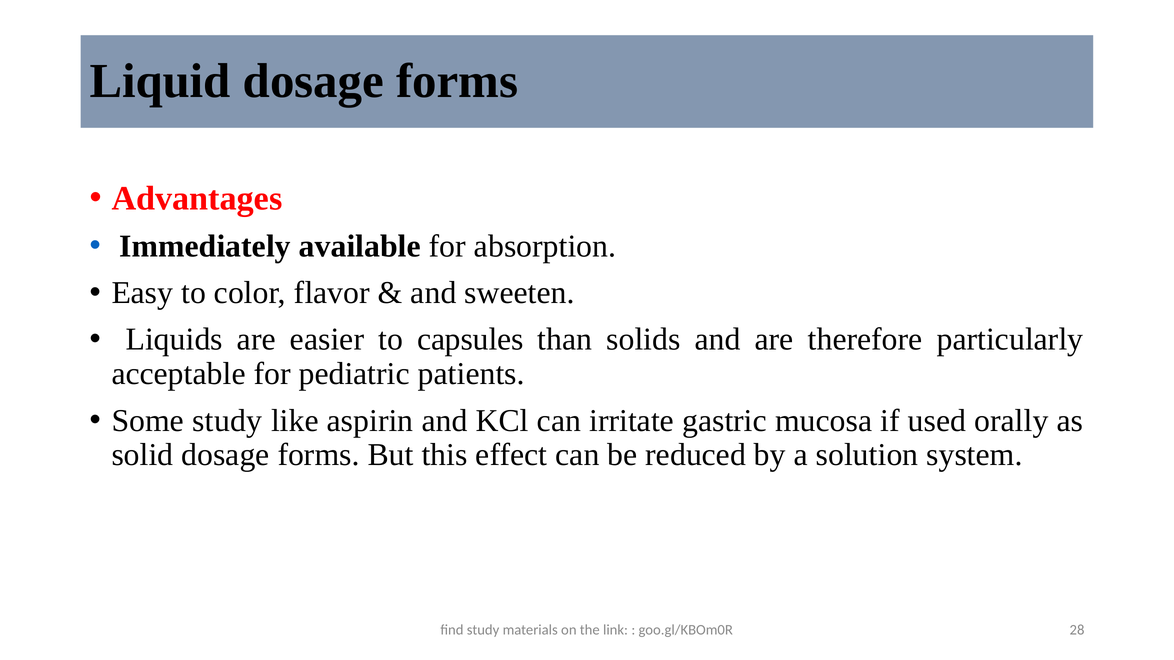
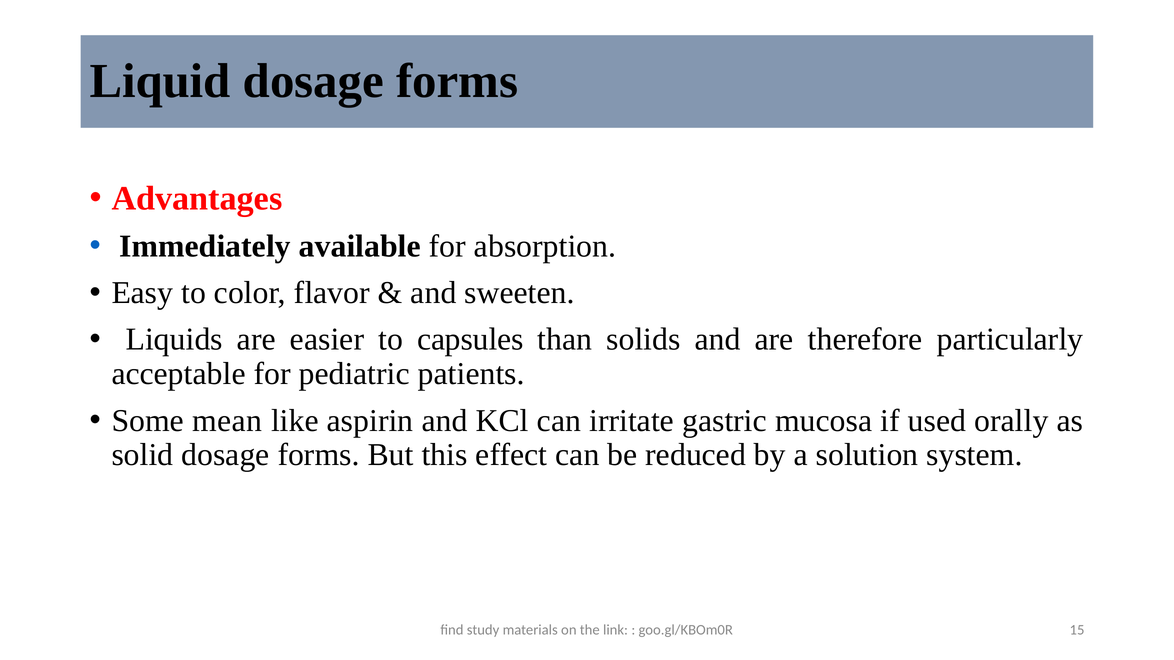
Some study: study -> mean
28: 28 -> 15
